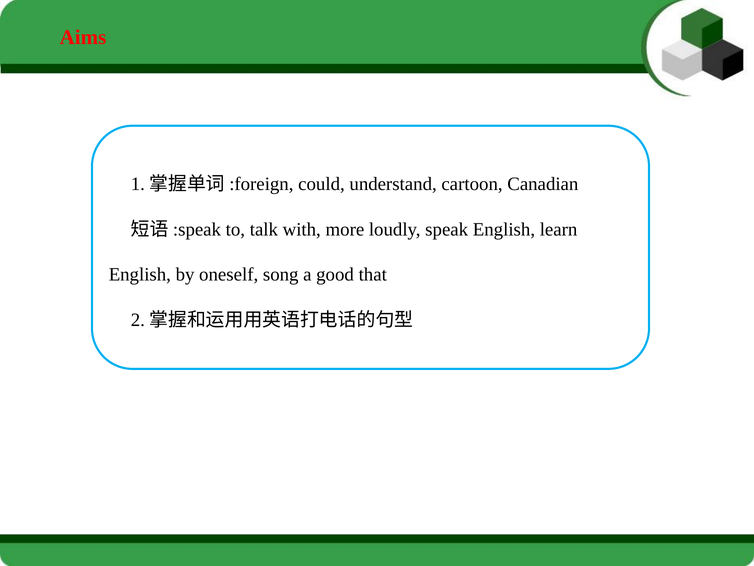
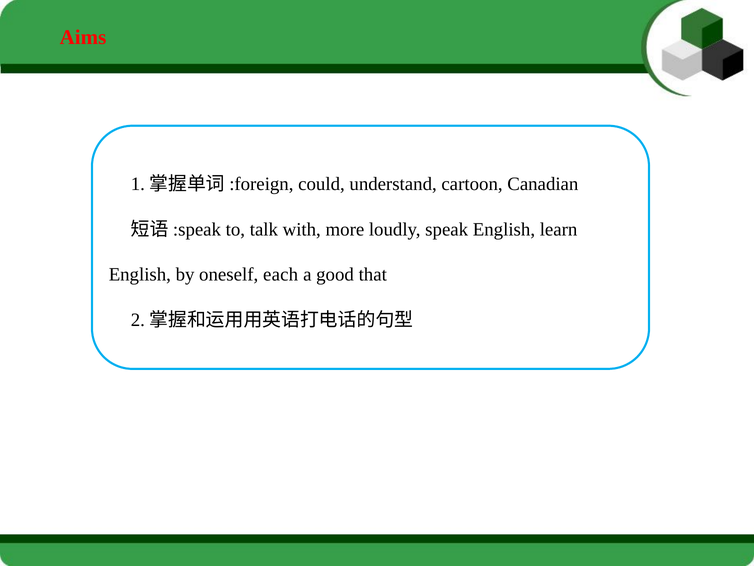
song: song -> each
